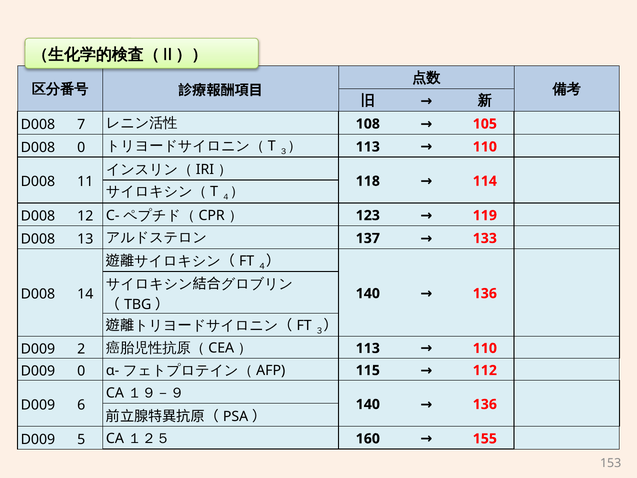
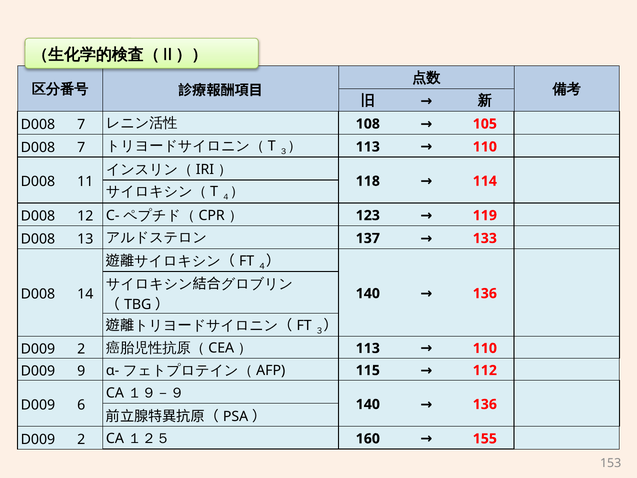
0 at (81, 147): 0 -> 7
D009 0: 0 -> 9
5 at (81, 439): 5 -> 2
